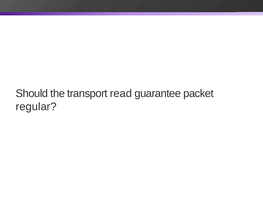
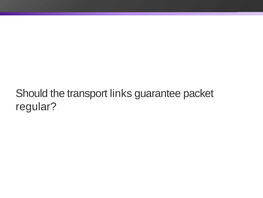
read: read -> links
